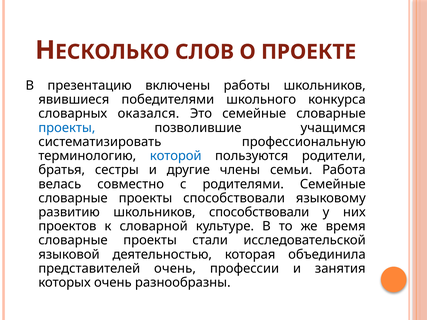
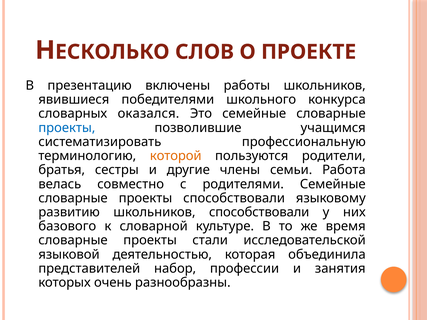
которой colour: blue -> orange
проектов: проектов -> базового
представителей очень: очень -> набор
